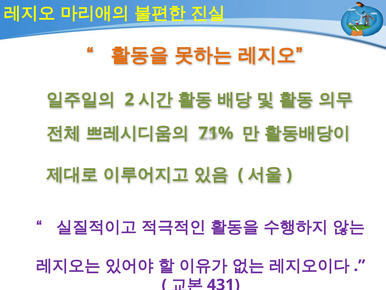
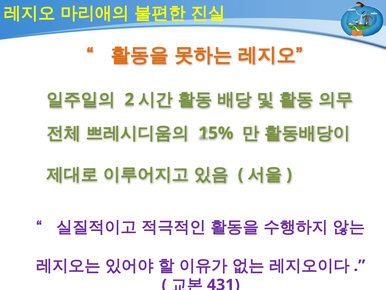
71%: 71% -> 15%
